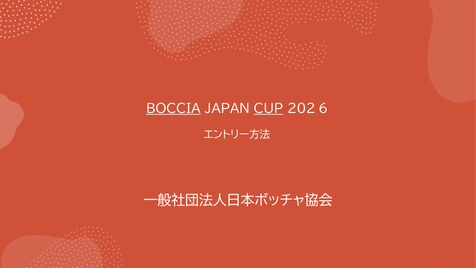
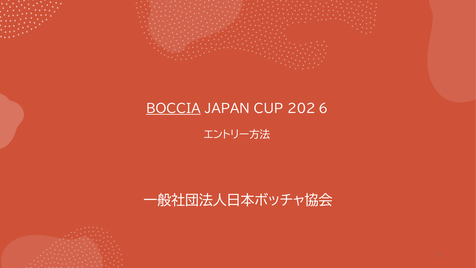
CUP underline: present -> none
